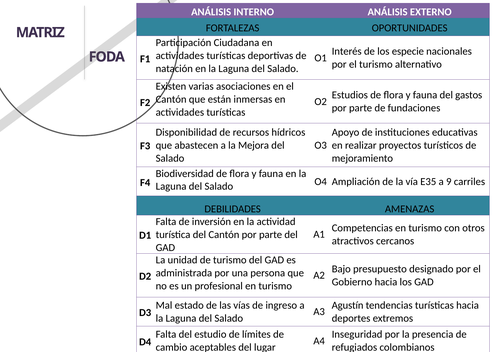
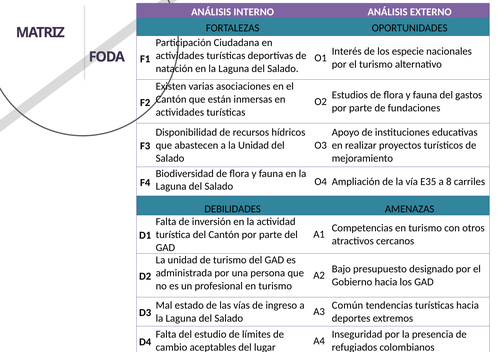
a la Mejora: Mejora -> Unidad
9: 9 -> 8
Agustín: Agustín -> Común
